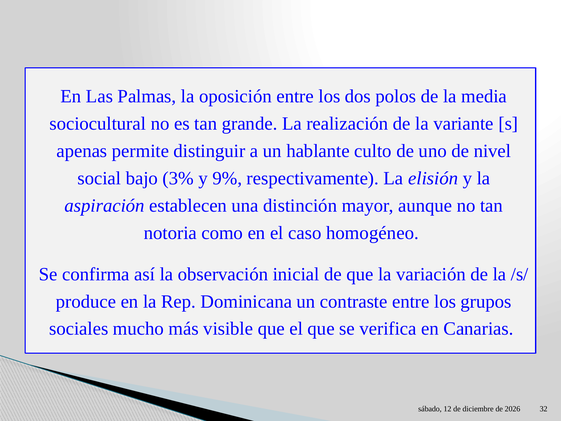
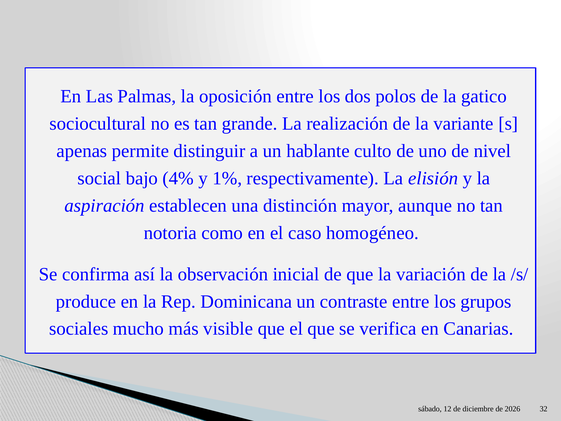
media: media -> gatico
3%: 3% -> 4%
9%: 9% -> 1%
